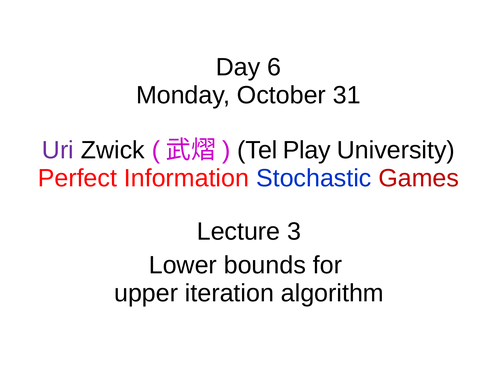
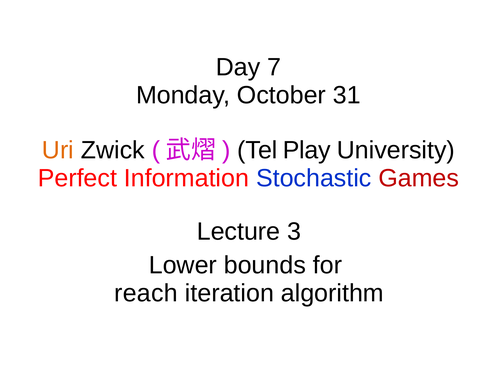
6: 6 -> 7
Uri colour: purple -> orange
upper: upper -> reach
